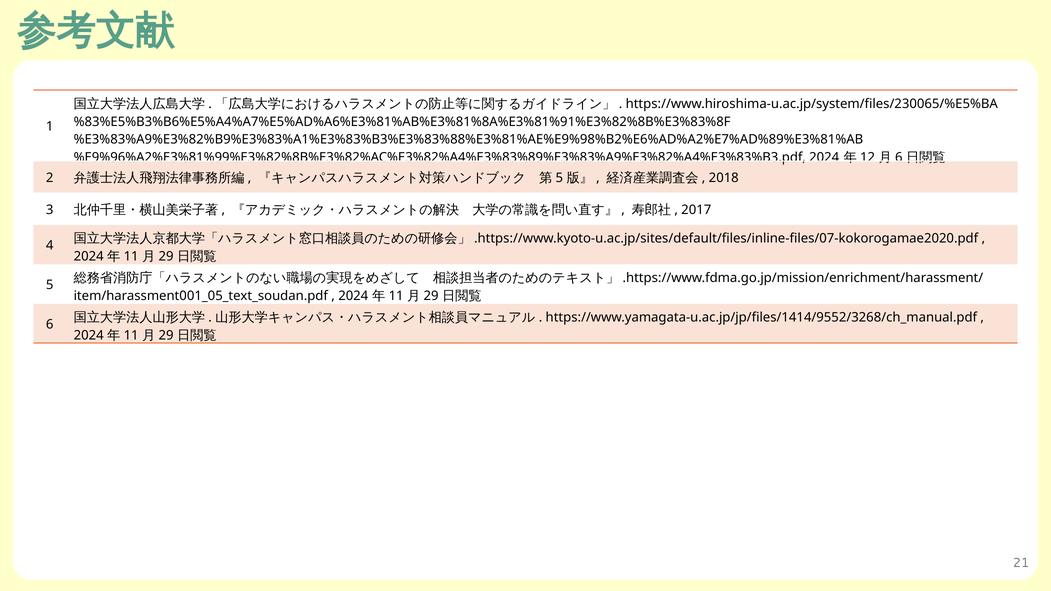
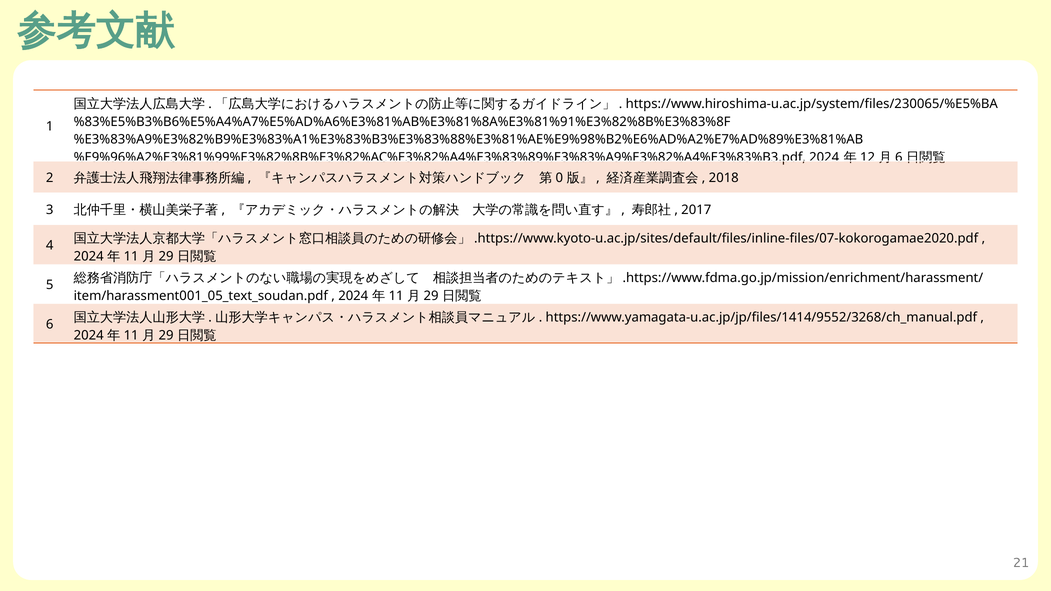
5 at (559, 178): 5 -> 0
